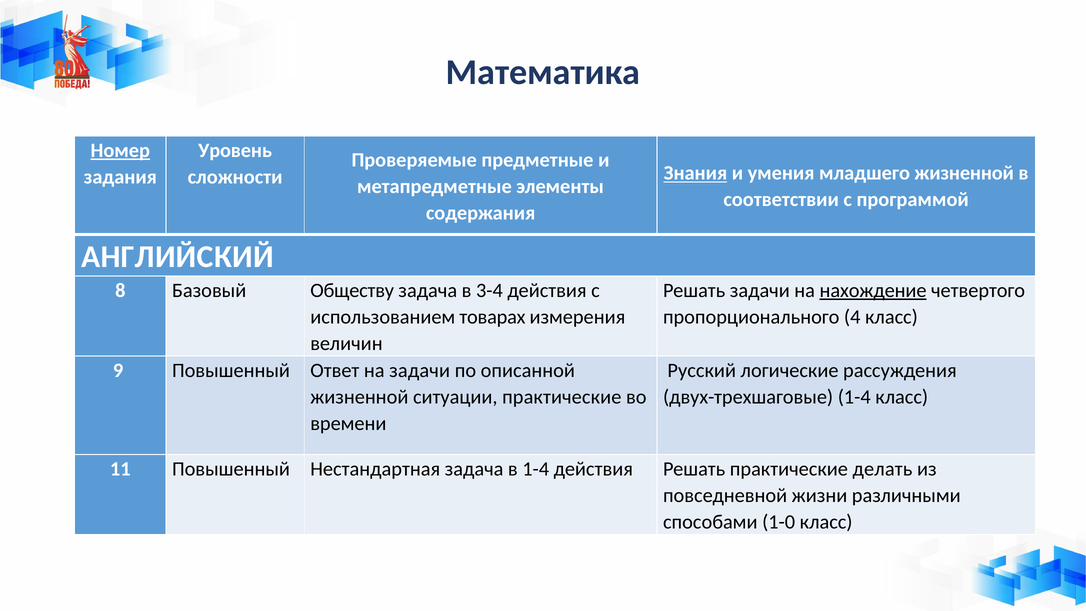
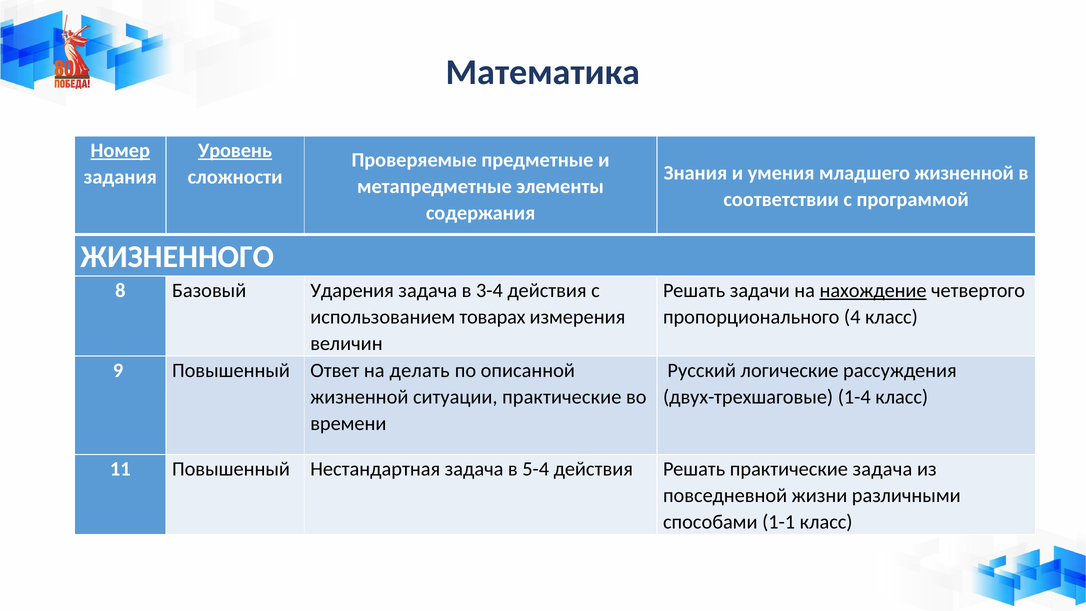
Уровень underline: none -> present
Знания underline: present -> none
АНГЛИЙСКИЙ: АНГЛИЙСКИЙ -> ЖИЗНЕННОГО
Обществу: Обществу -> Ударения
на задачи: задачи -> делать
в 1-4: 1-4 -> 5-4
практические делать: делать -> задача
1-0: 1-0 -> 1-1
